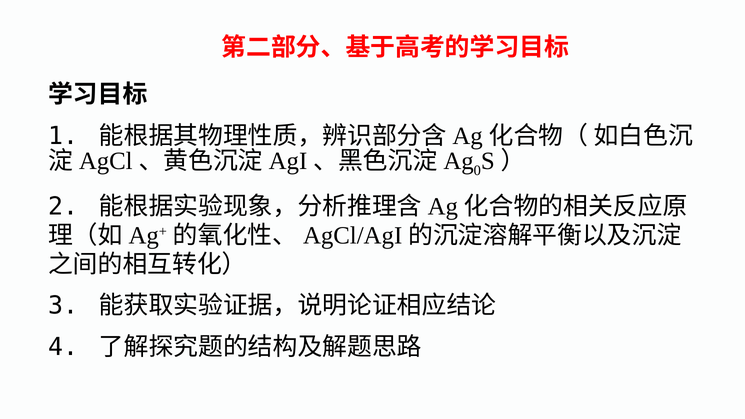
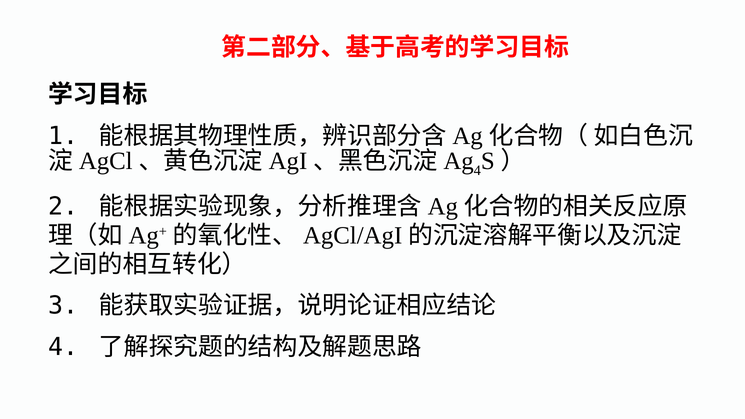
0 at (477, 171): 0 -> 4
